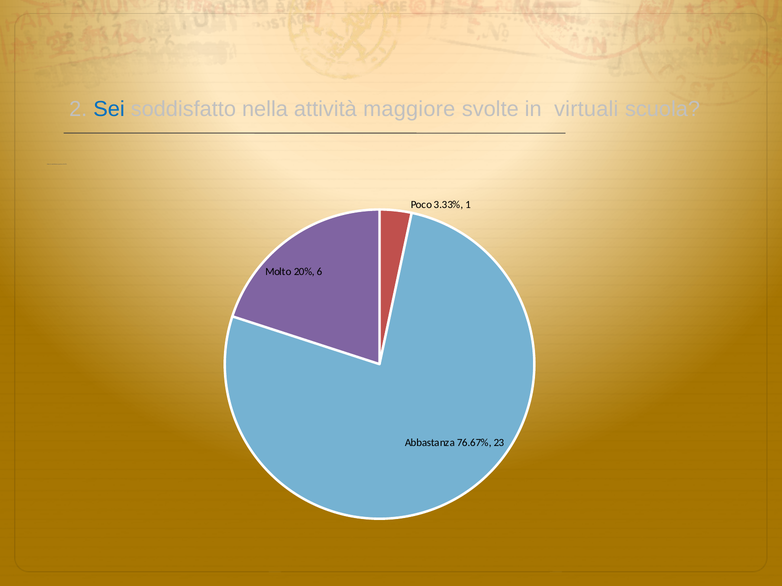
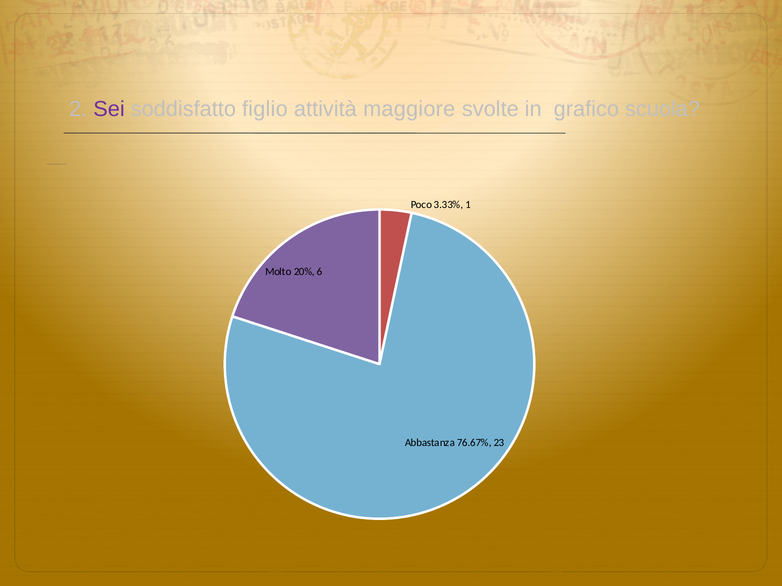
Sei colour: blue -> purple
nella: nella -> figlio
virtuali: virtuali -> grafico
